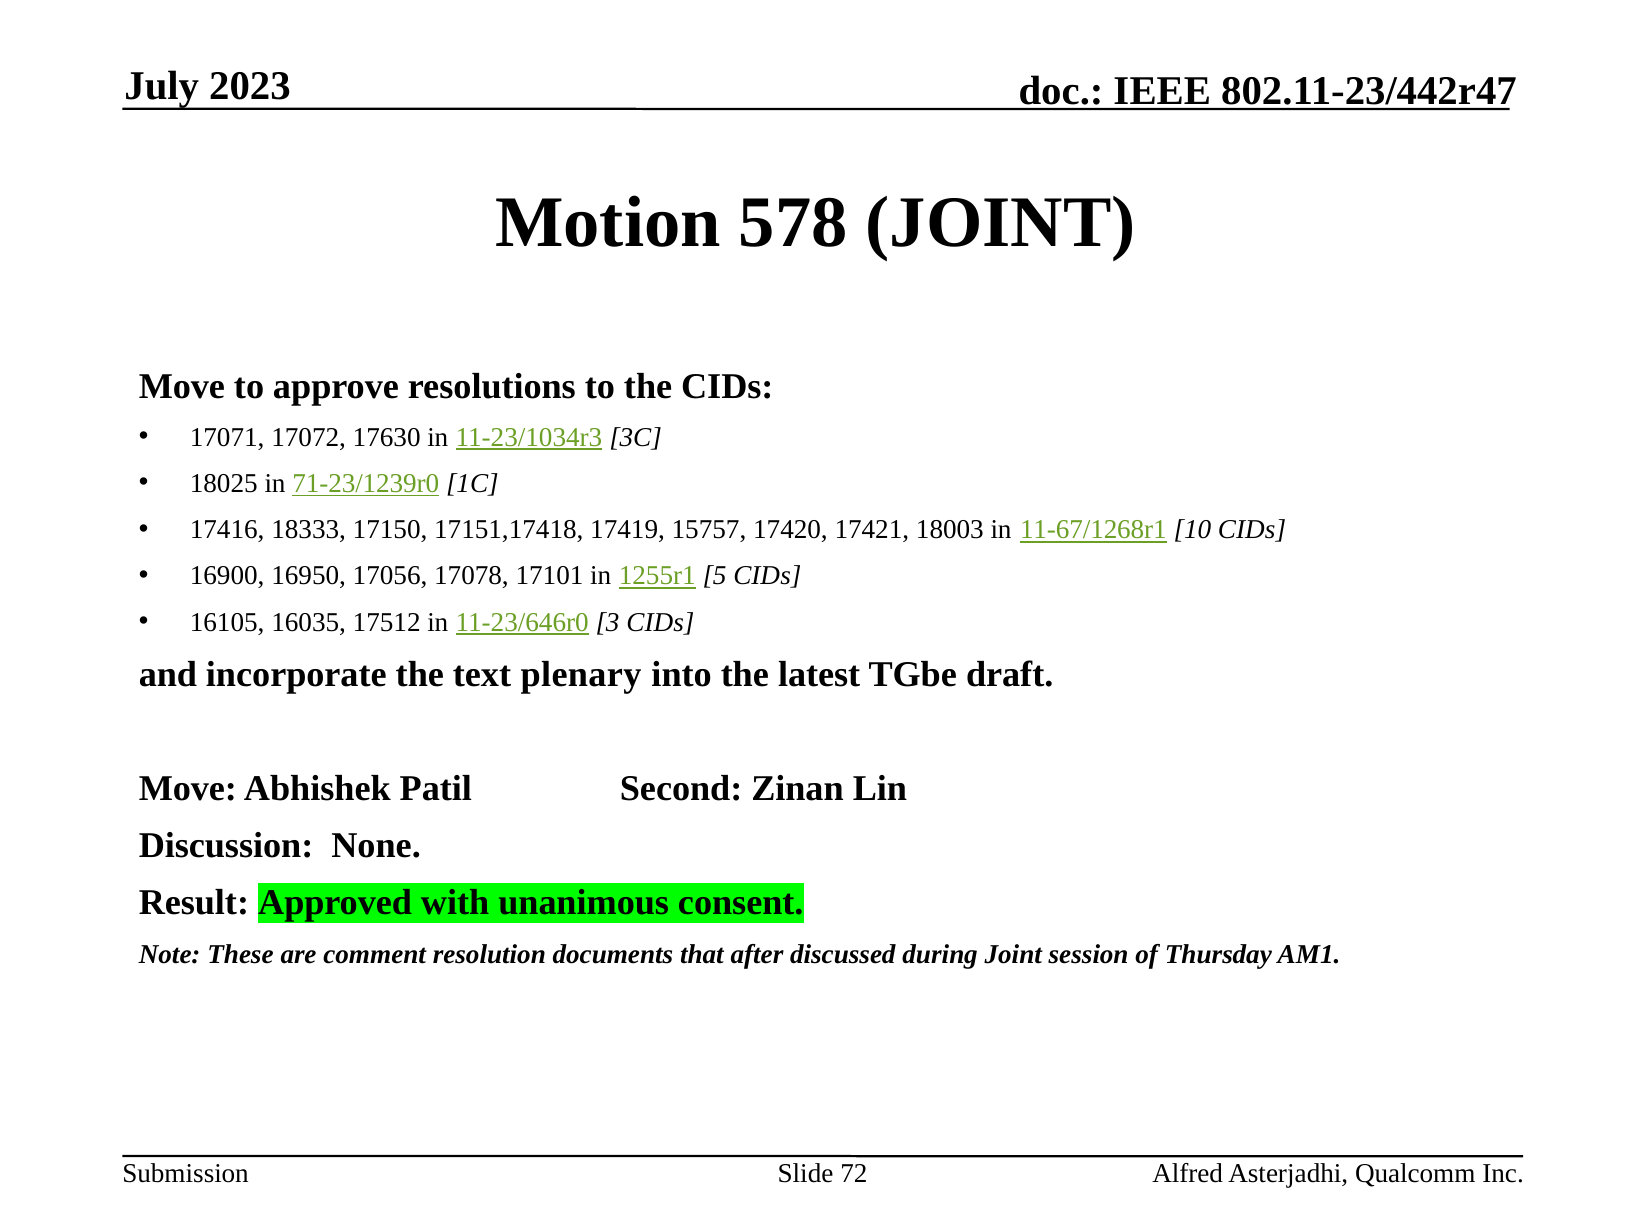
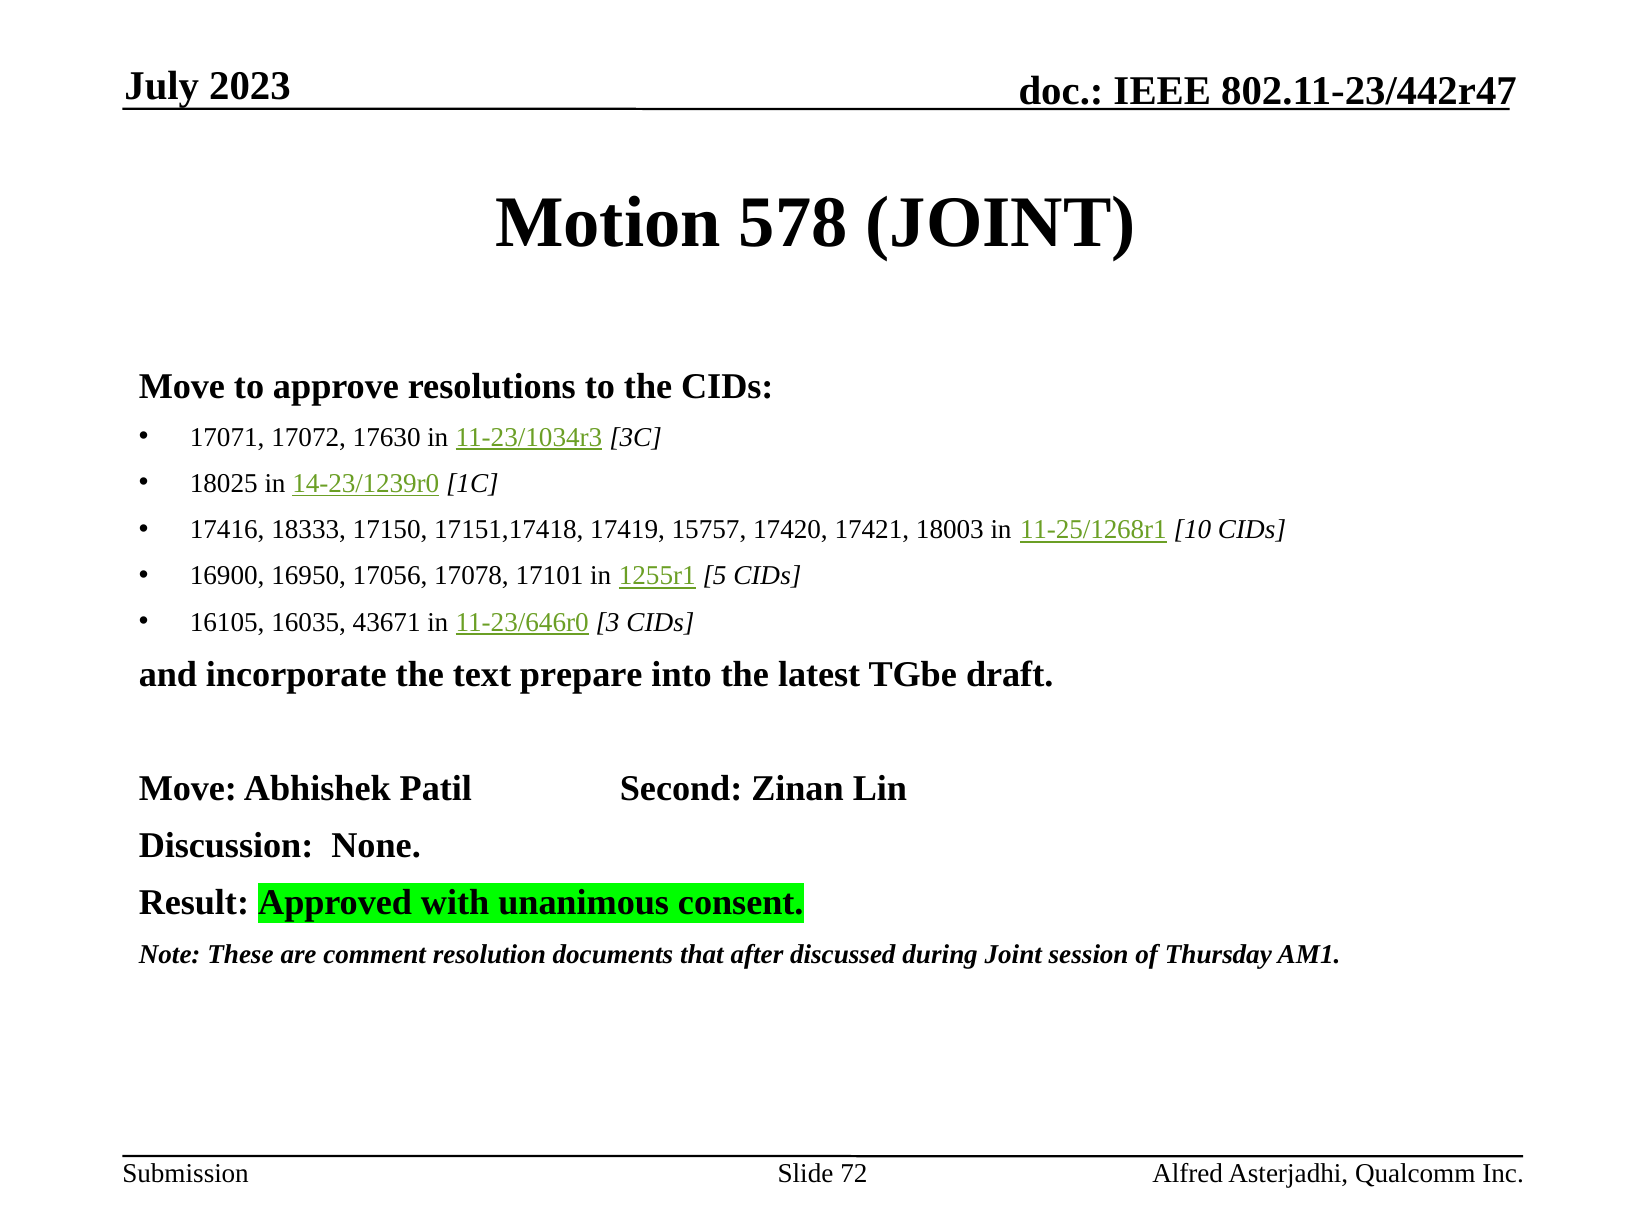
71-23/1239r0: 71-23/1239r0 -> 14-23/1239r0
11-67/1268r1: 11-67/1268r1 -> 11-25/1268r1
17512: 17512 -> 43671
plenary: plenary -> prepare
